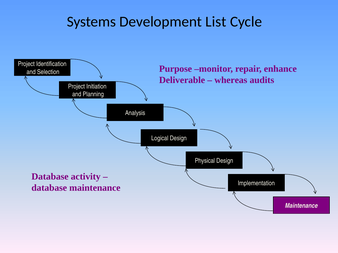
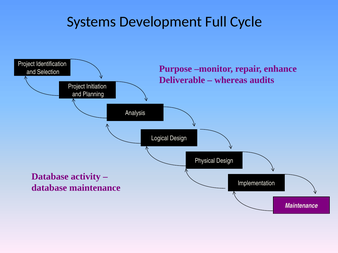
List: List -> Full
